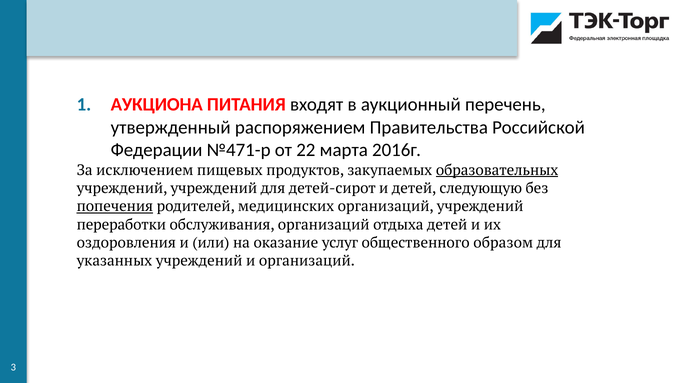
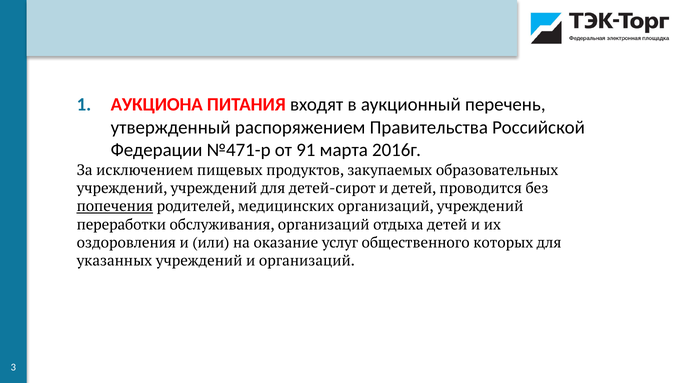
22: 22 -> 91
образовательных underline: present -> none
следующую: следующую -> проводится
образом: образом -> которых
